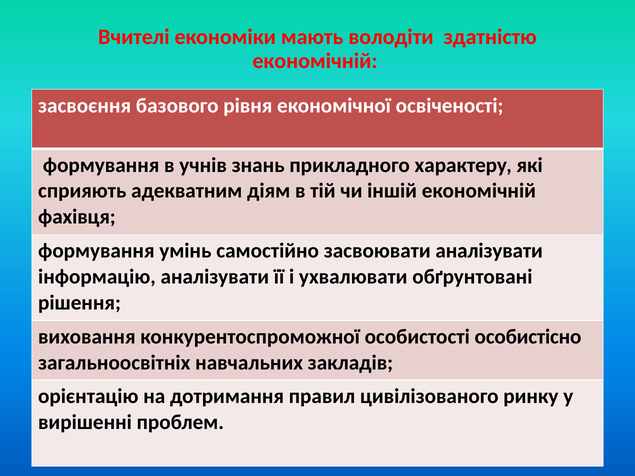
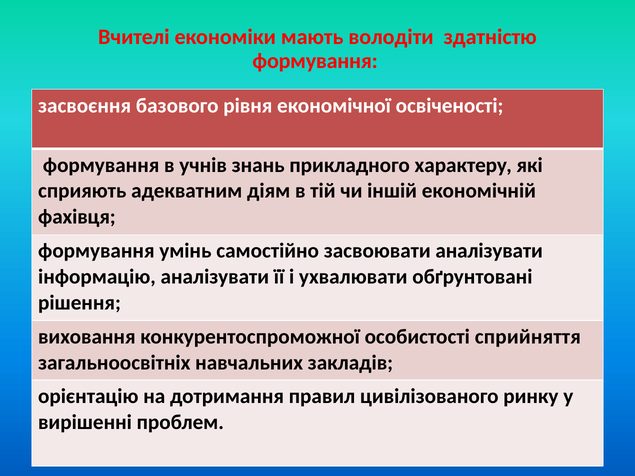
економічній at (315, 61): економічній -> формування
особистісно: особистісно -> сприйняття
